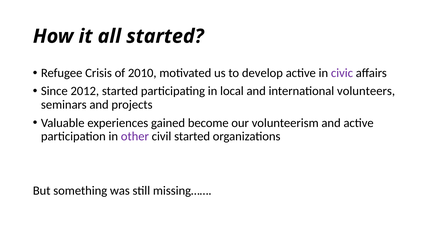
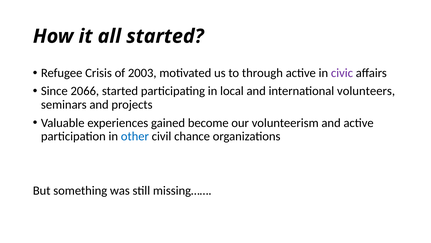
2010: 2010 -> 2003
develop: develop -> through
2012: 2012 -> 2066
other colour: purple -> blue
civil started: started -> chance
